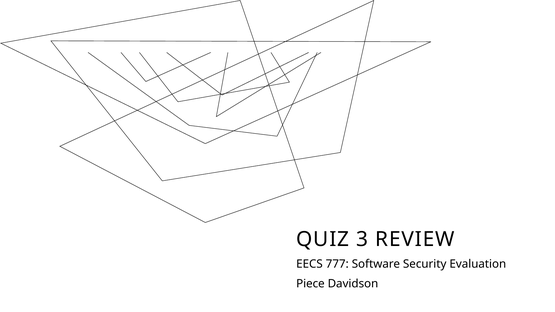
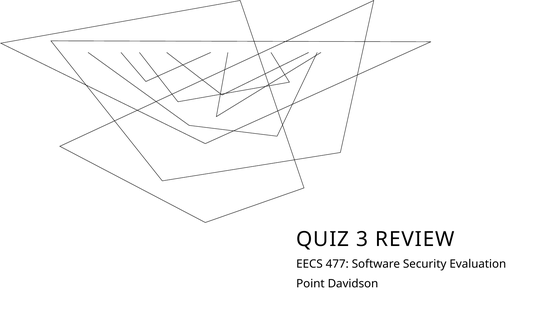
777: 777 -> 477
Piece: Piece -> Point
